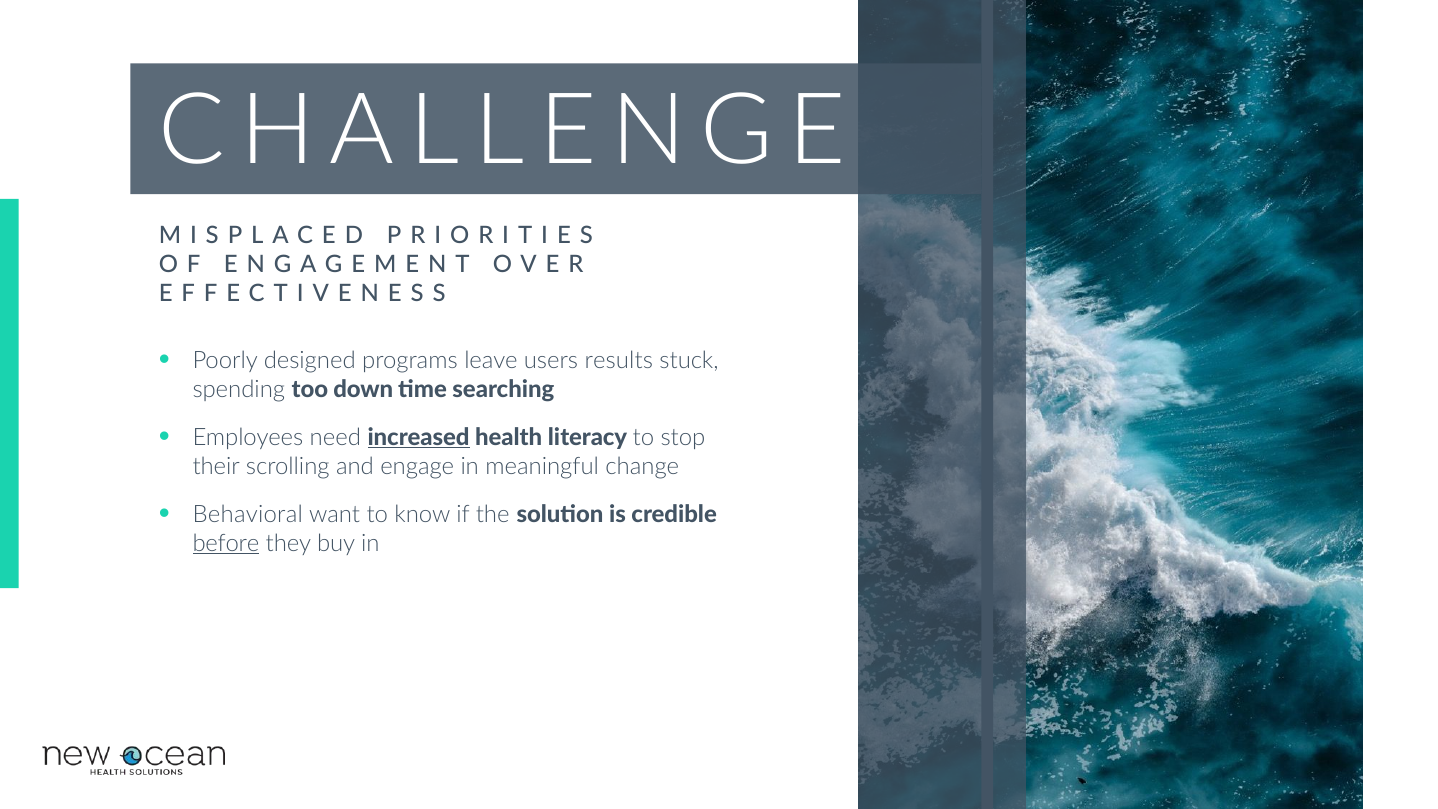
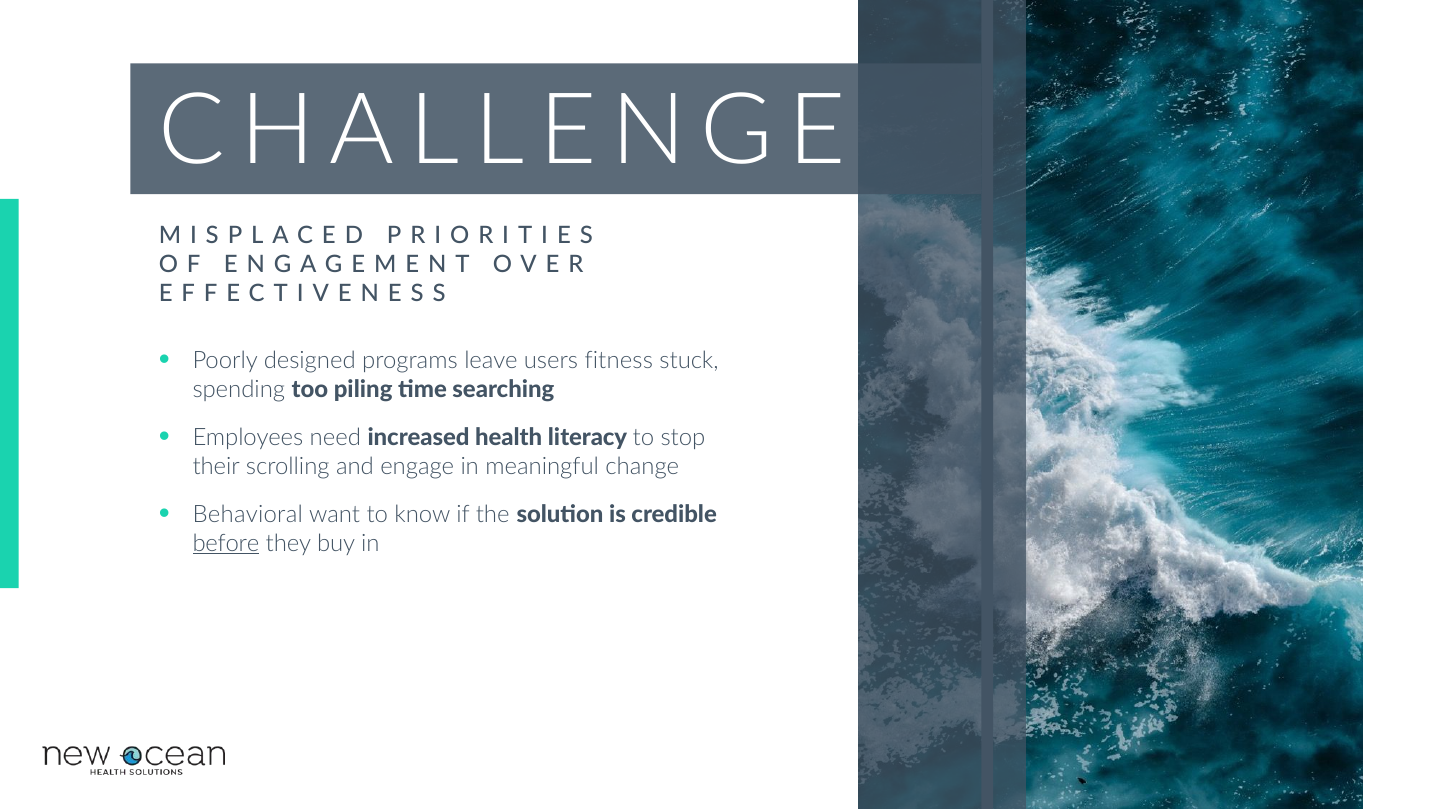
results: results -> fitness
down: down -> piling
increased underline: present -> none
